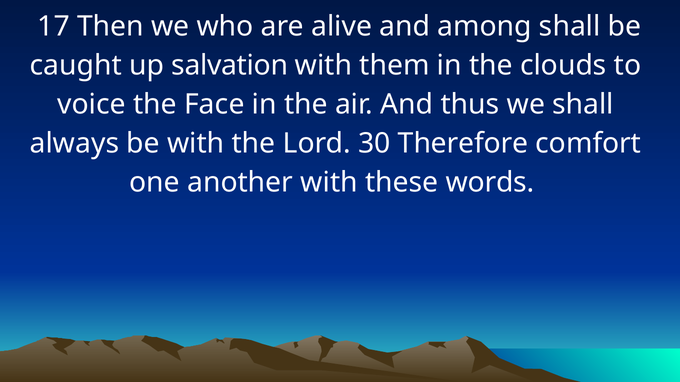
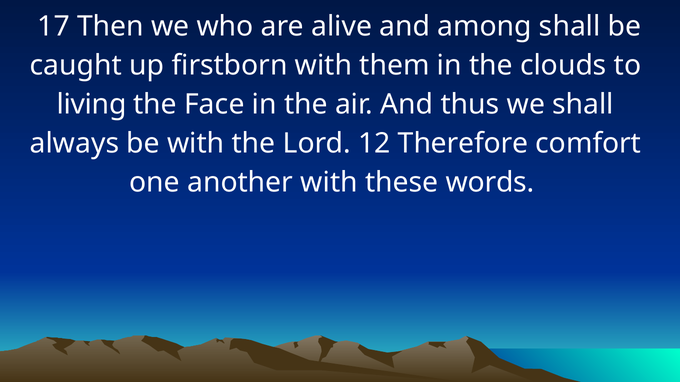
salvation: salvation -> firstborn
voice: voice -> living
30: 30 -> 12
